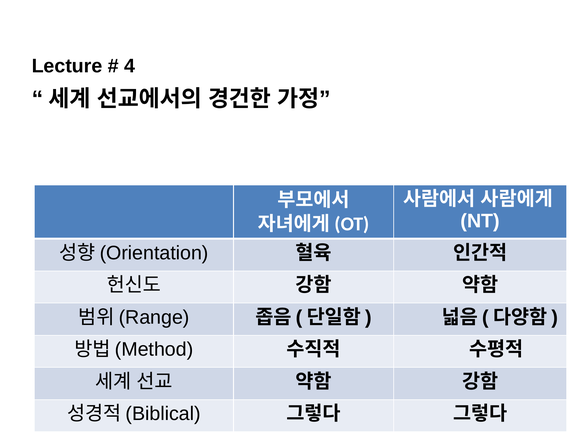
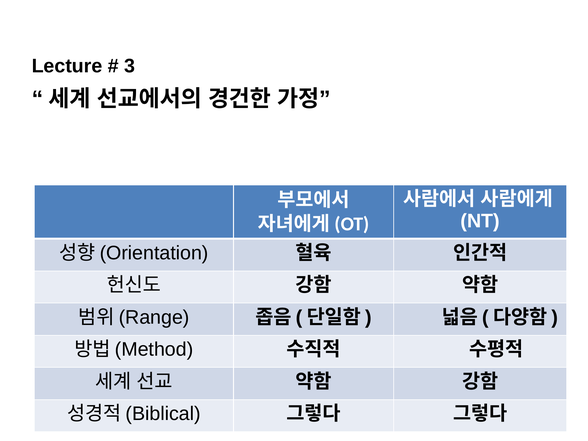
4: 4 -> 3
